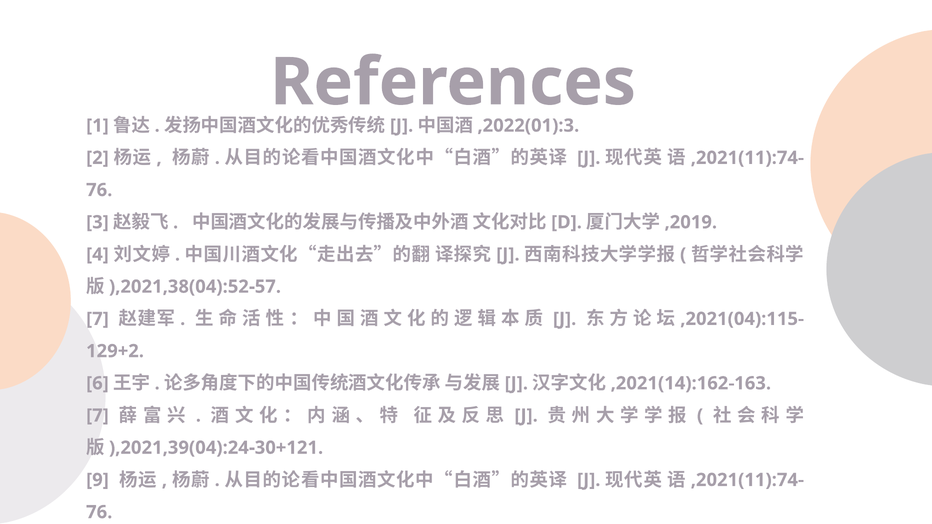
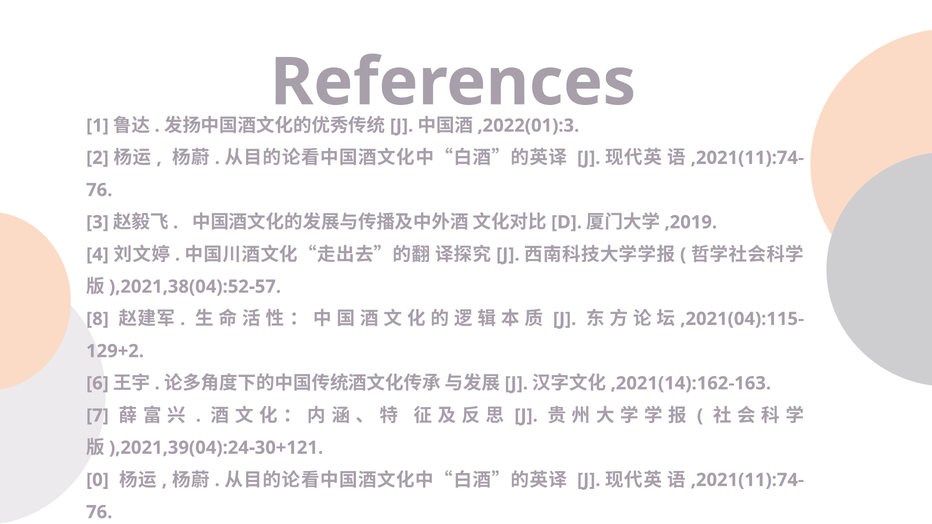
7 at (97, 319): 7 -> 8
9: 9 -> 0
